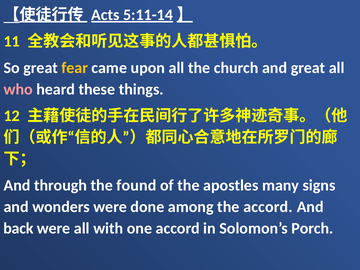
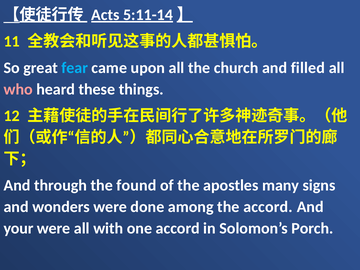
fear colour: yellow -> light blue
and great: great -> filled
back: back -> your
